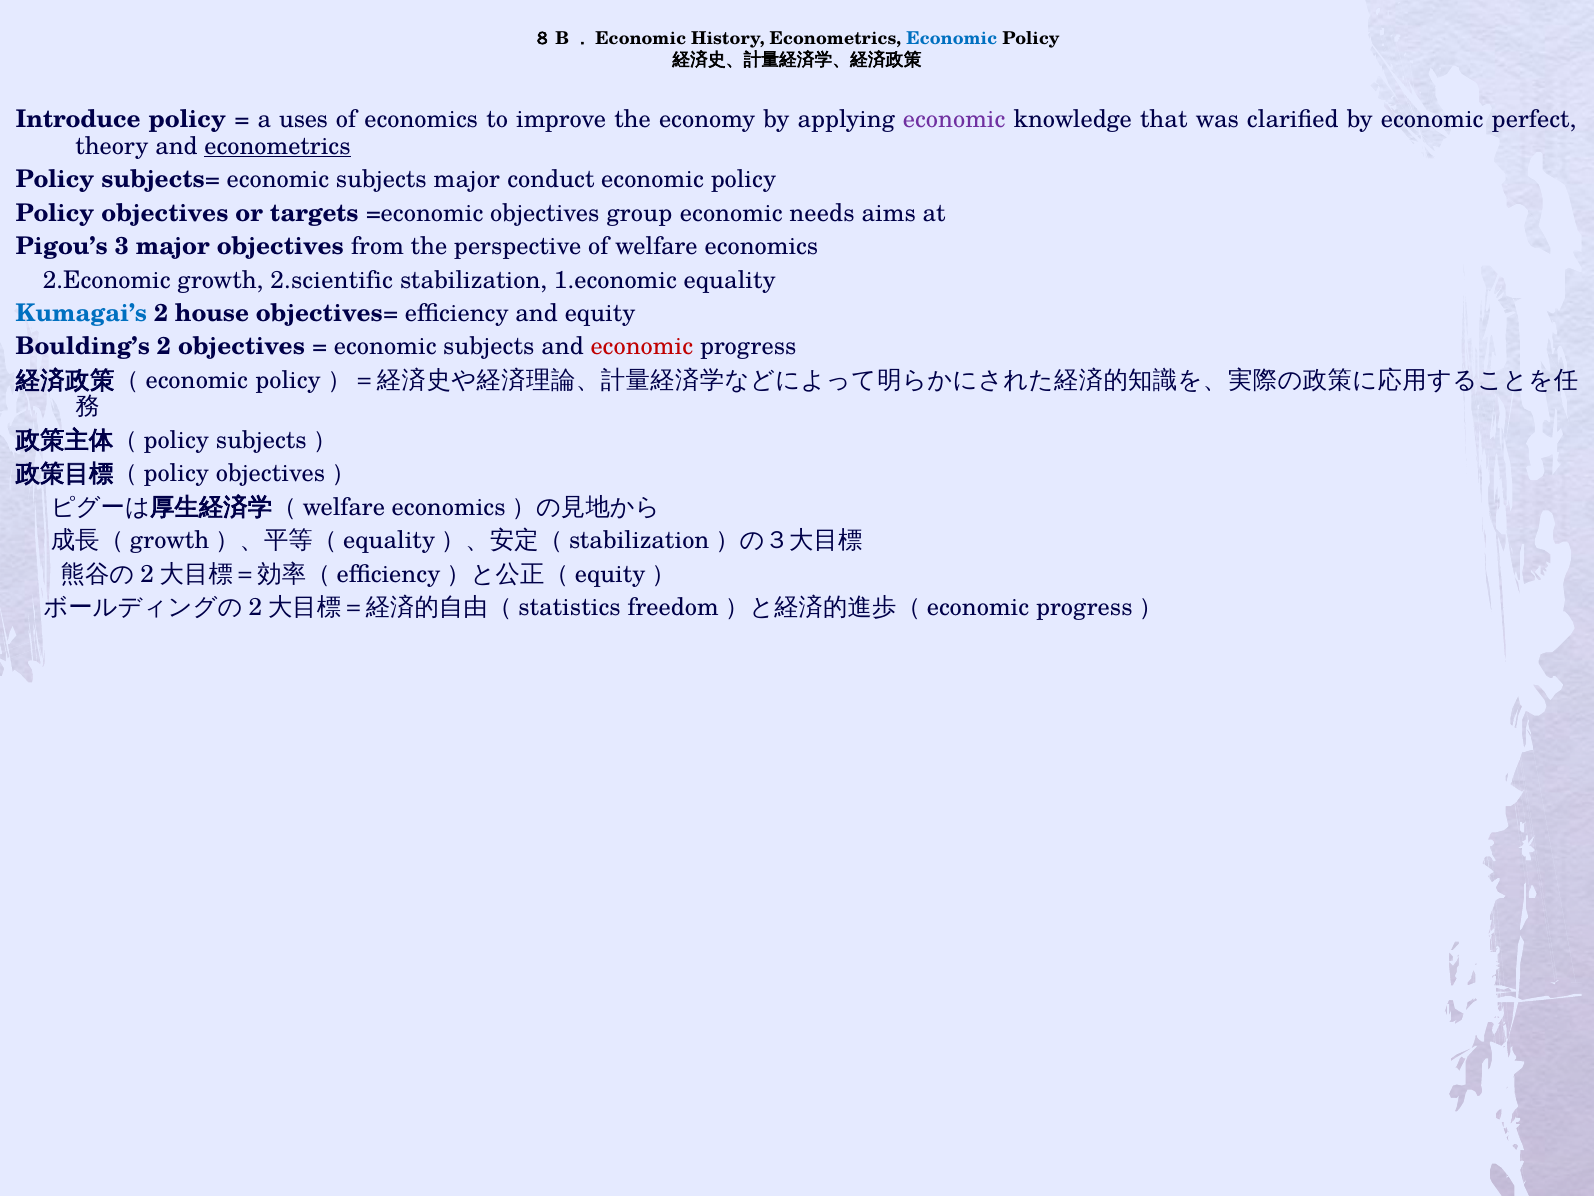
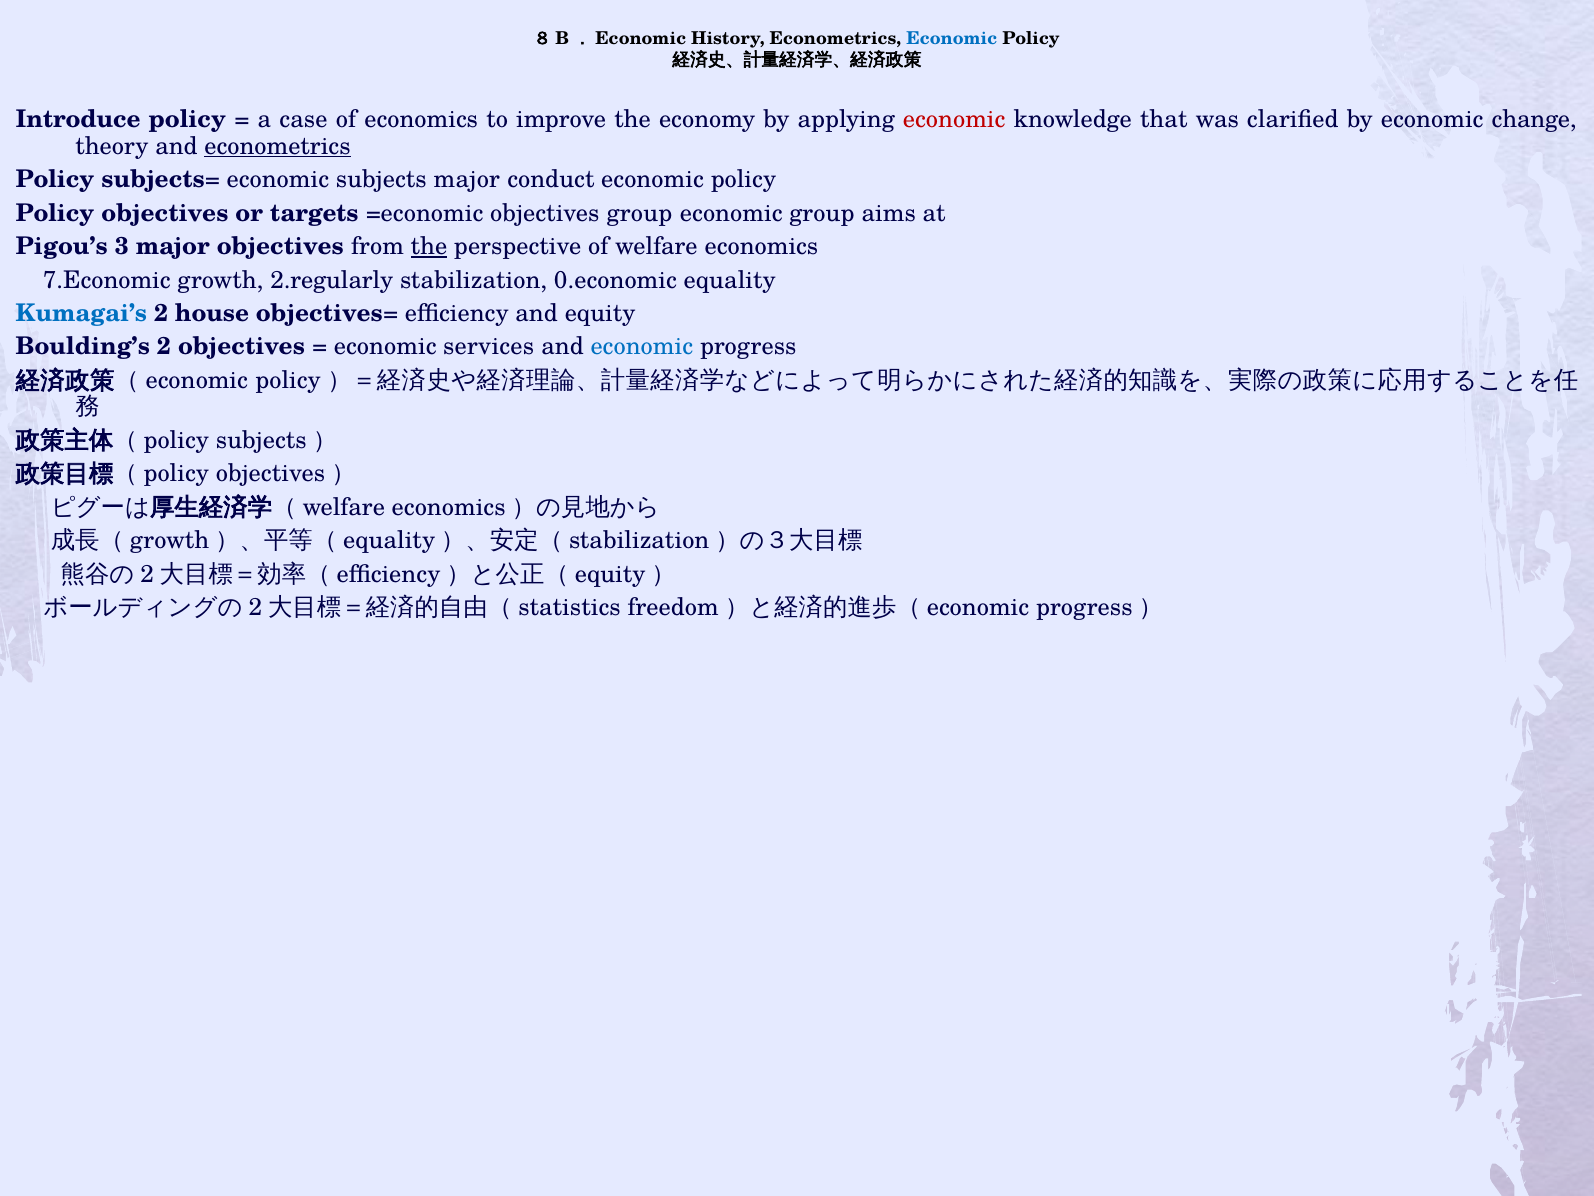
uses: uses -> case
economic at (954, 120) colour: purple -> red
perfect: perfect -> change
economic needs: needs -> group
the at (429, 246) underline: none -> present
2.Economic: 2.Economic -> 7.Economic
2.scientific: 2.scientific -> 2.regularly
1.economic: 1.economic -> 0.economic
subjects at (489, 347): subjects -> services
economic at (642, 347) colour: red -> blue
